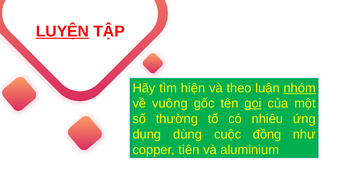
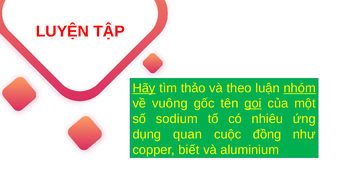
LUYỆN underline: present -> none
Hãy underline: none -> present
hiện: hiện -> thảo
thường: thường -> sodium
dùng: dùng -> quan
tiên: tiên -> biết
